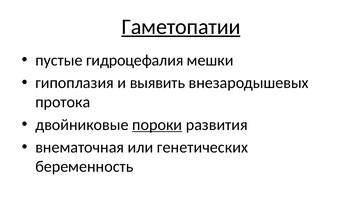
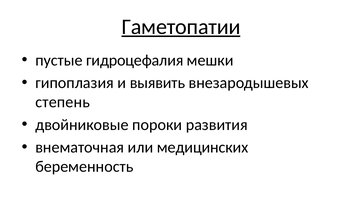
протока: протока -> степень
пороки underline: present -> none
генетических: генетических -> медицинских
